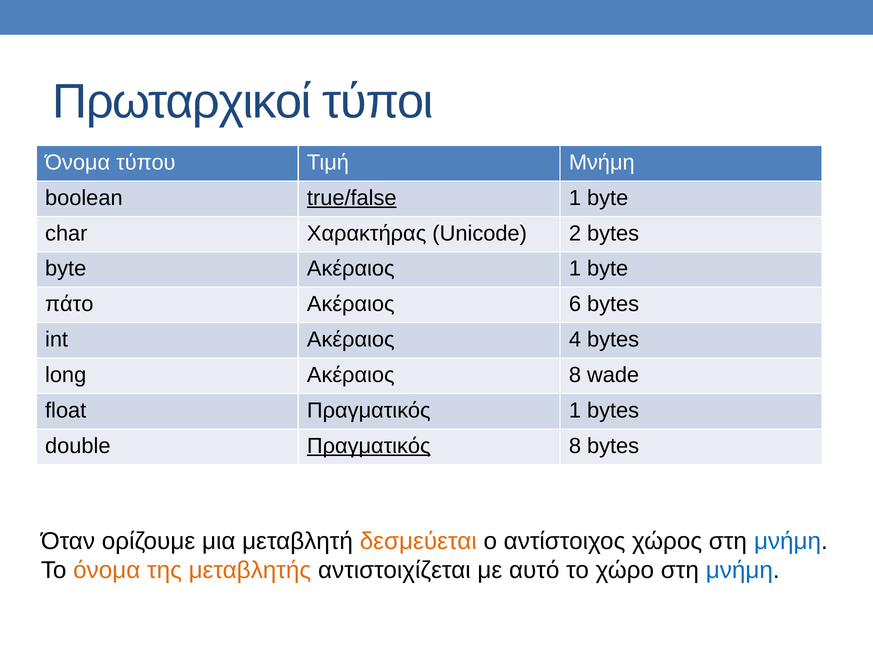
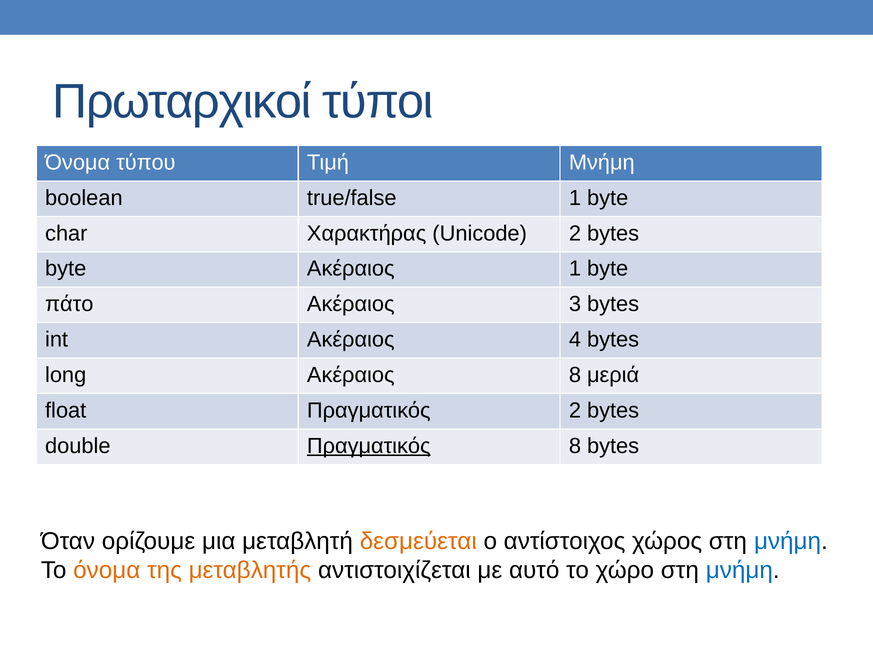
true/false underline: present -> none
6: 6 -> 3
wade: wade -> μεριά
Πραγματικός 1: 1 -> 2
